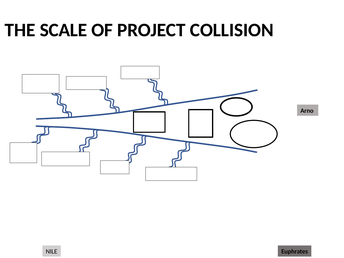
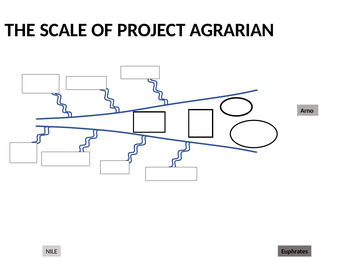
COLLISION: COLLISION -> AGRARIAN
